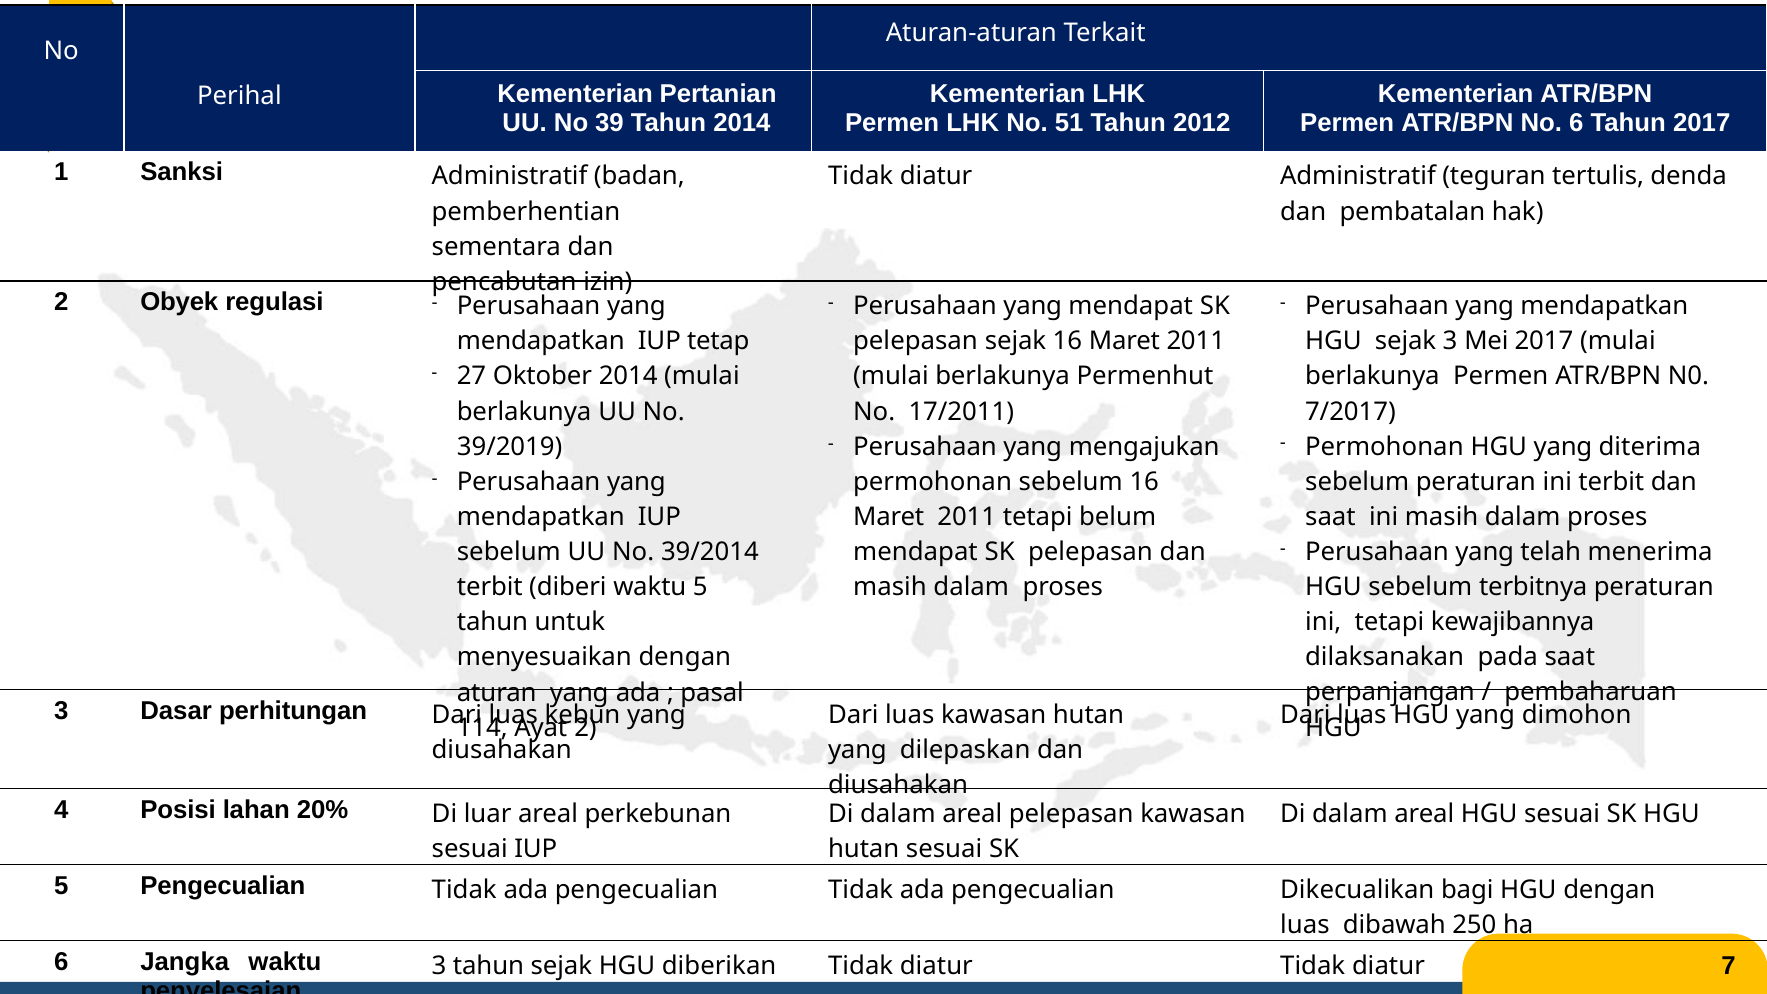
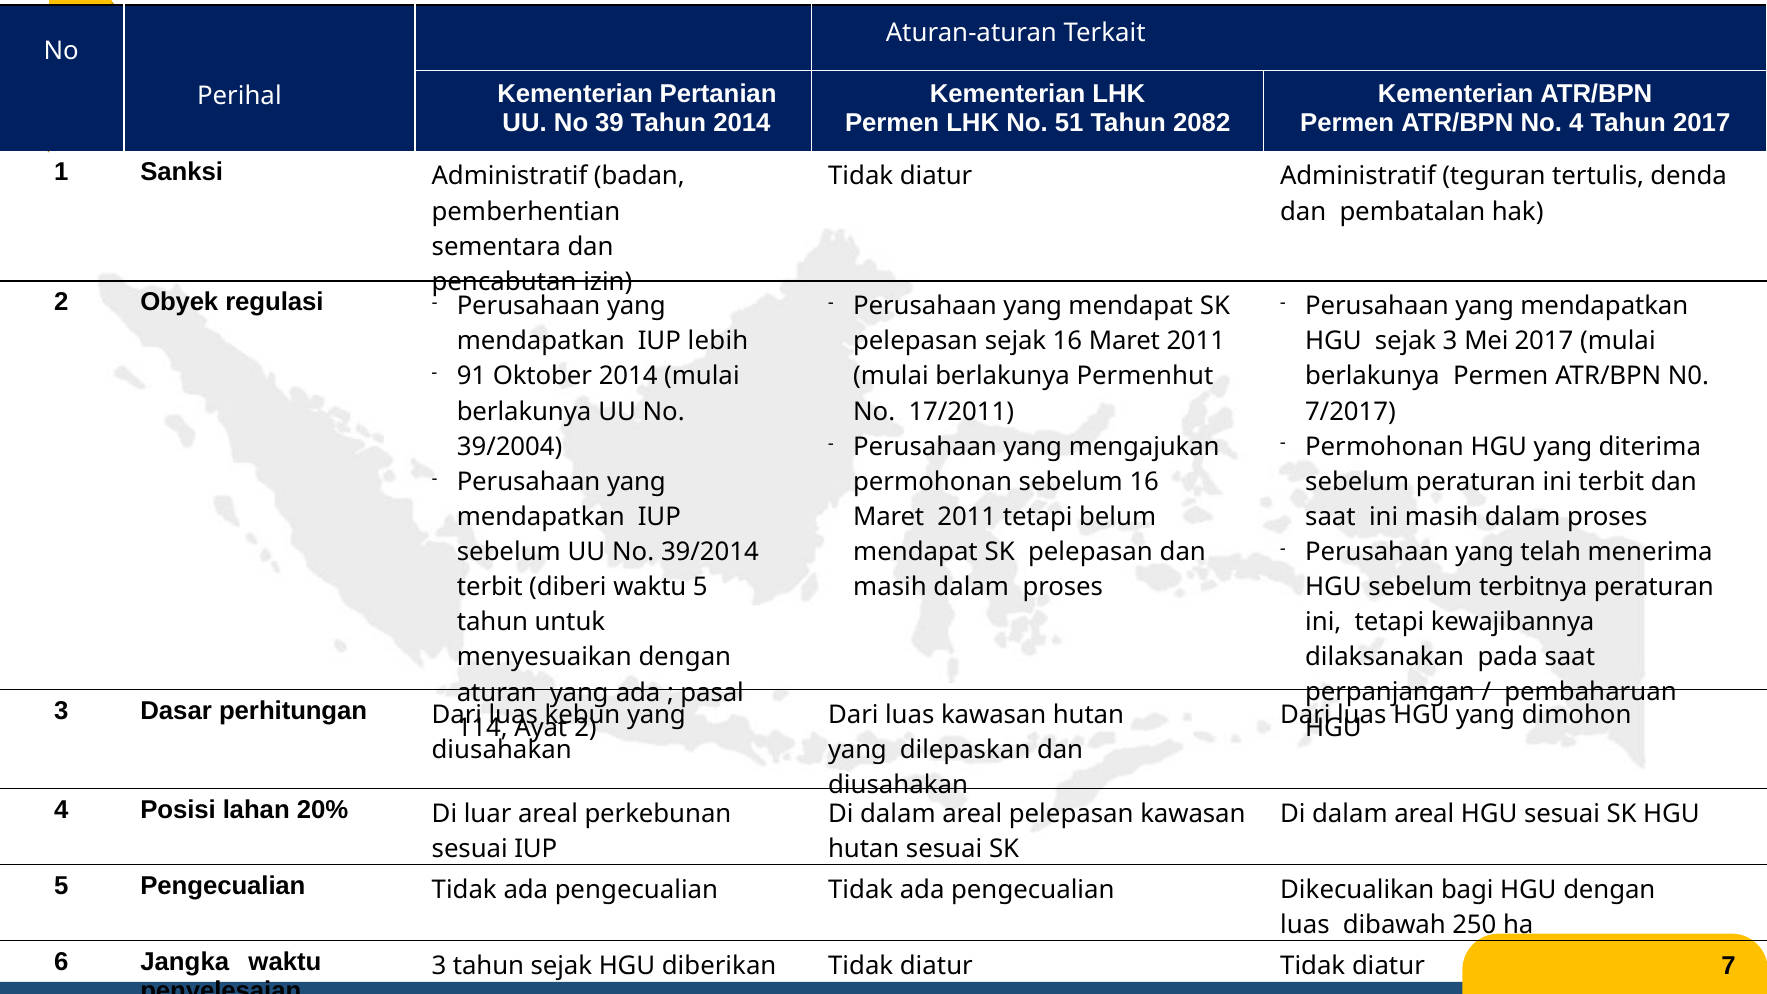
2012: 2012 -> 2082
No 6: 6 -> 4
tetap: tetap -> lebih
27: 27 -> 91
39/2019: 39/2019 -> 39/2004
